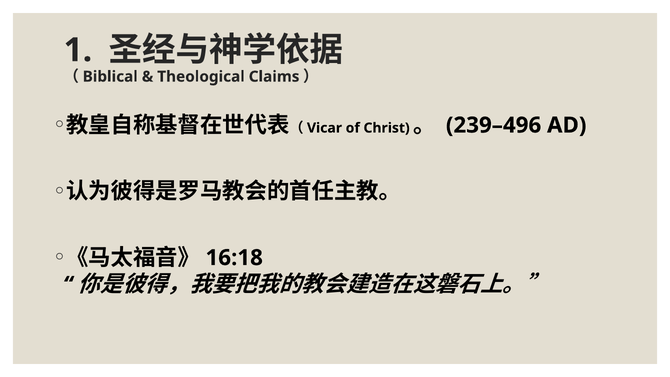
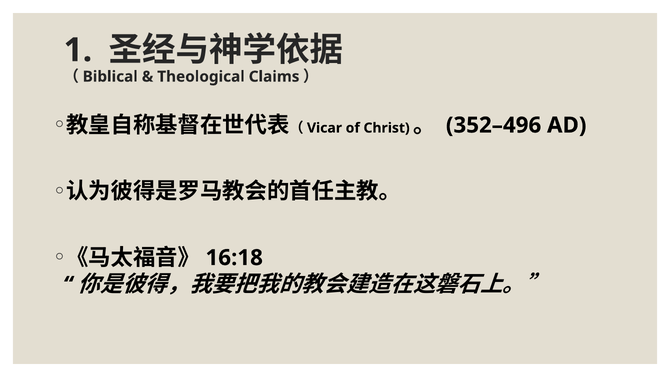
239–496: 239–496 -> 352–496
